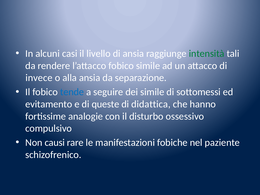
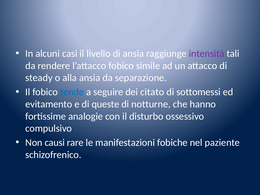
intensità colour: green -> purple
invece: invece -> steady
dei simile: simile -> citato
didattica: didattica -> notturne
